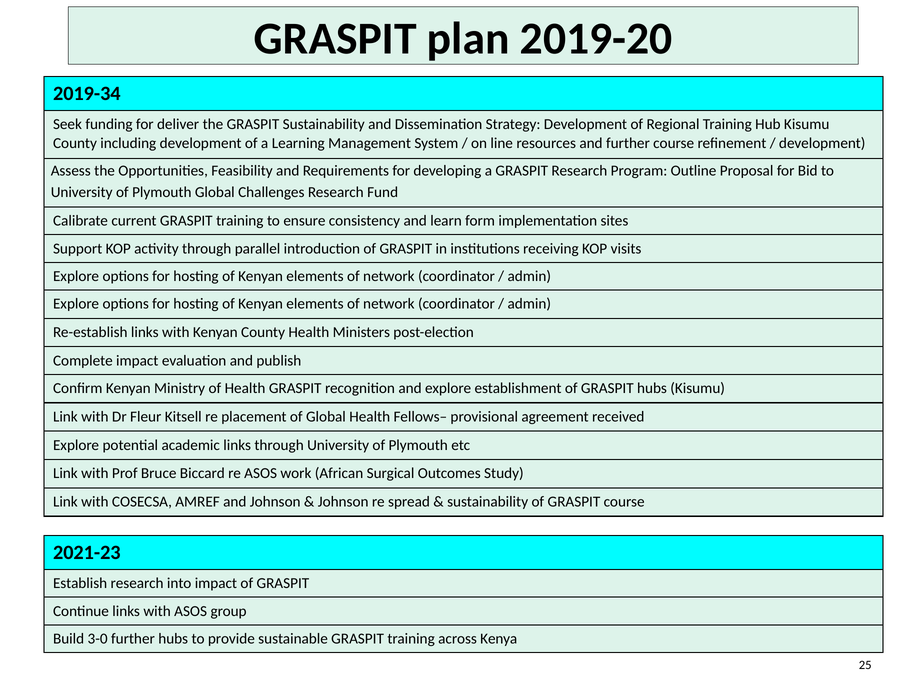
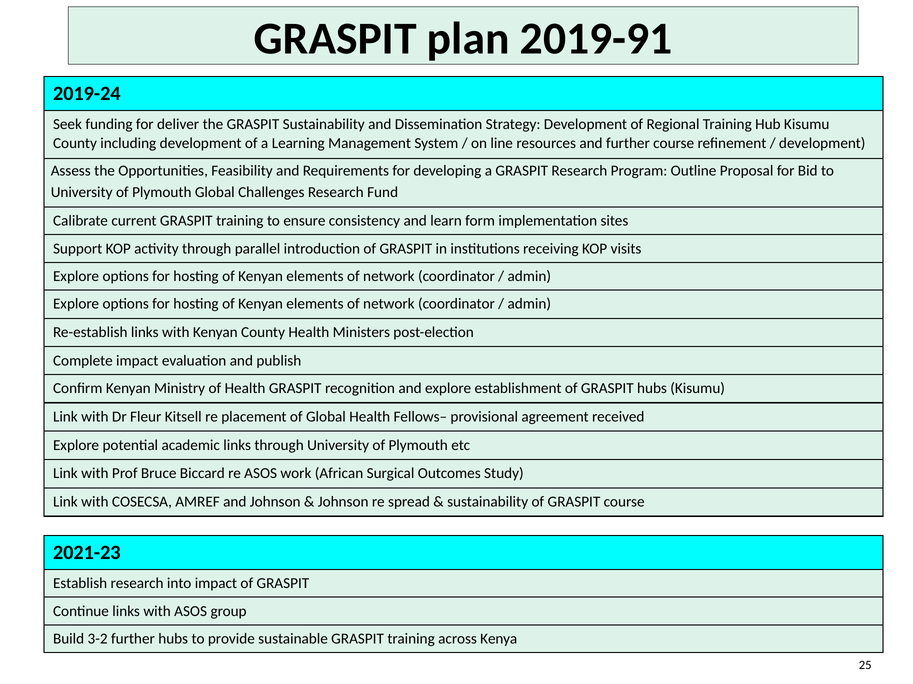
2019-20: 2019-20 -> 2019-91
2019-34: 2019-34 -> 2019-24
3-0: 3-0 -> 3-2
